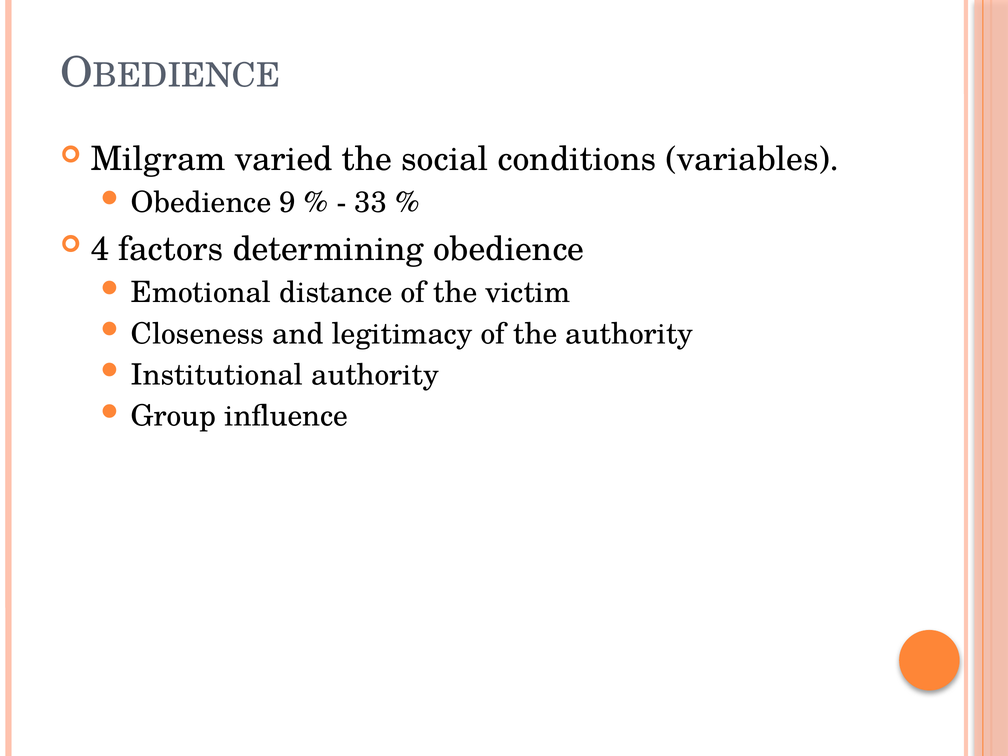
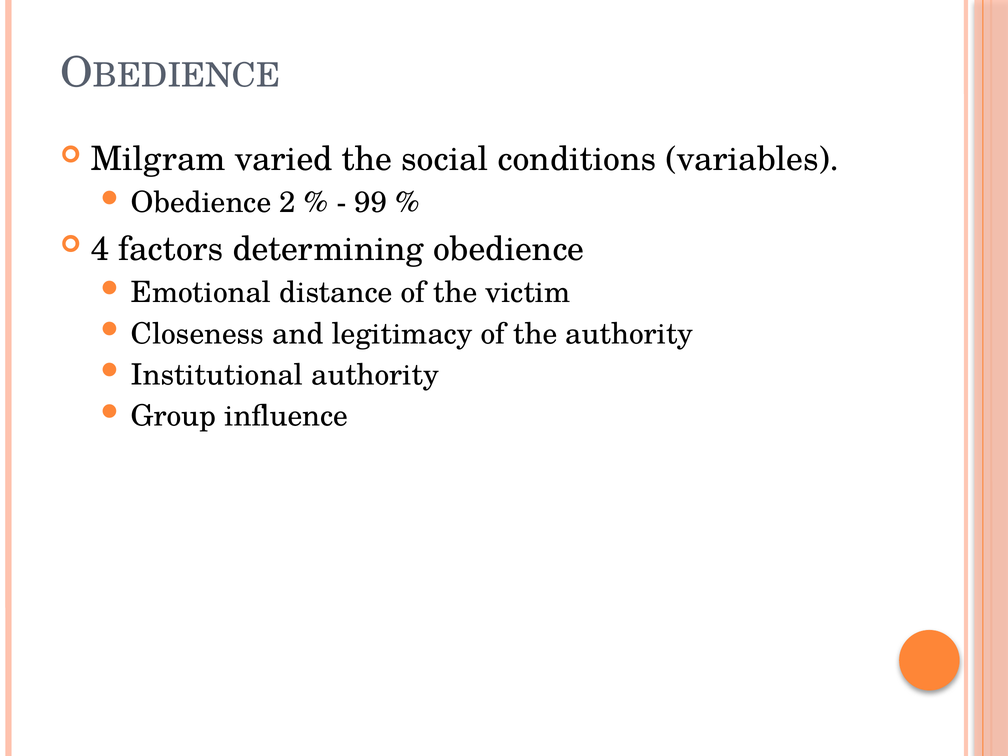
9: 9 -> 2
33: 33 -> 99
